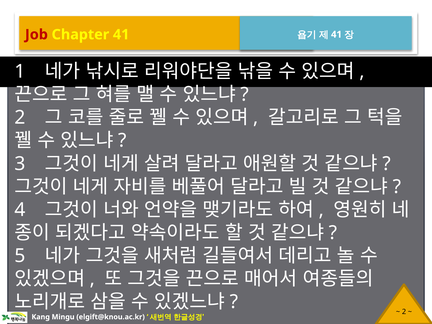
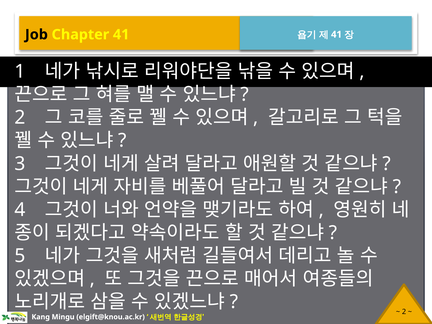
Job colour: red -> black
